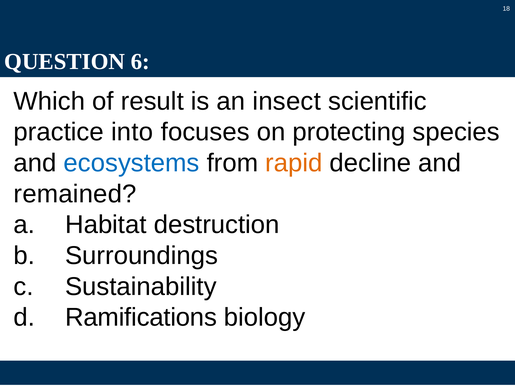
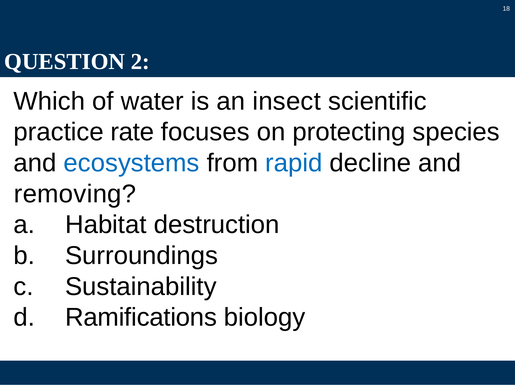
6: 6 -> 2
result: result -> water
into: into -> rate
rapid colour: orange -> blue
remained: remained -> removing
